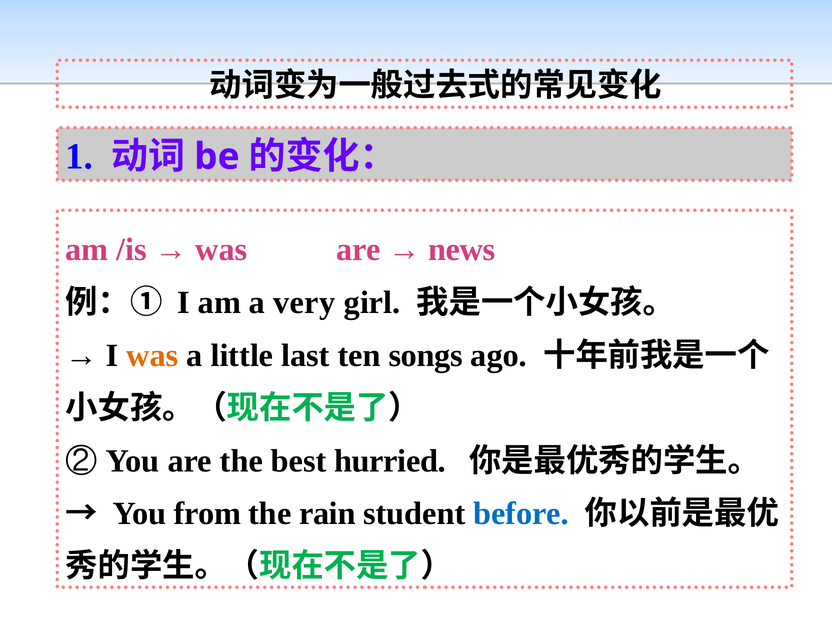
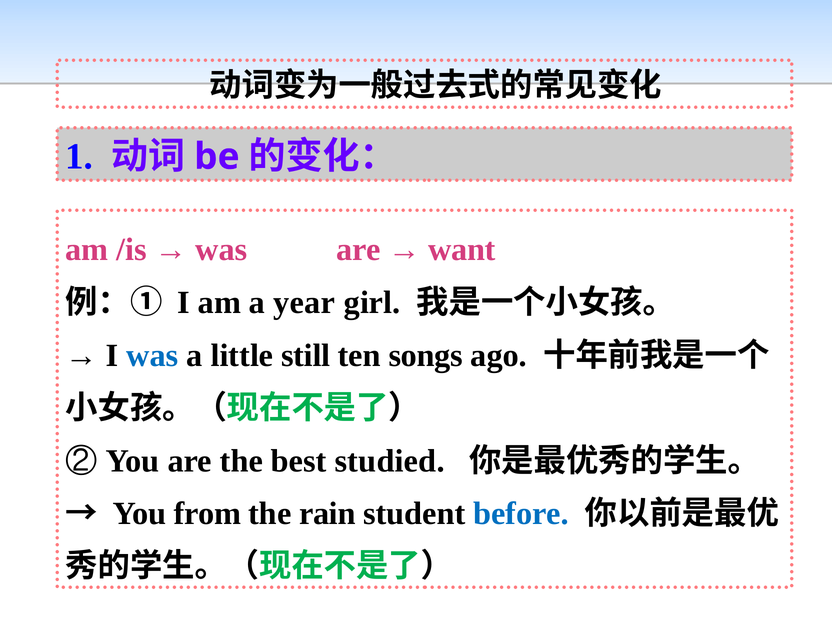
news: news -> want
very: very -> year
was at (152, 356) colour: orange -> blue
last: last -> still
hurried: hurried -> studied
